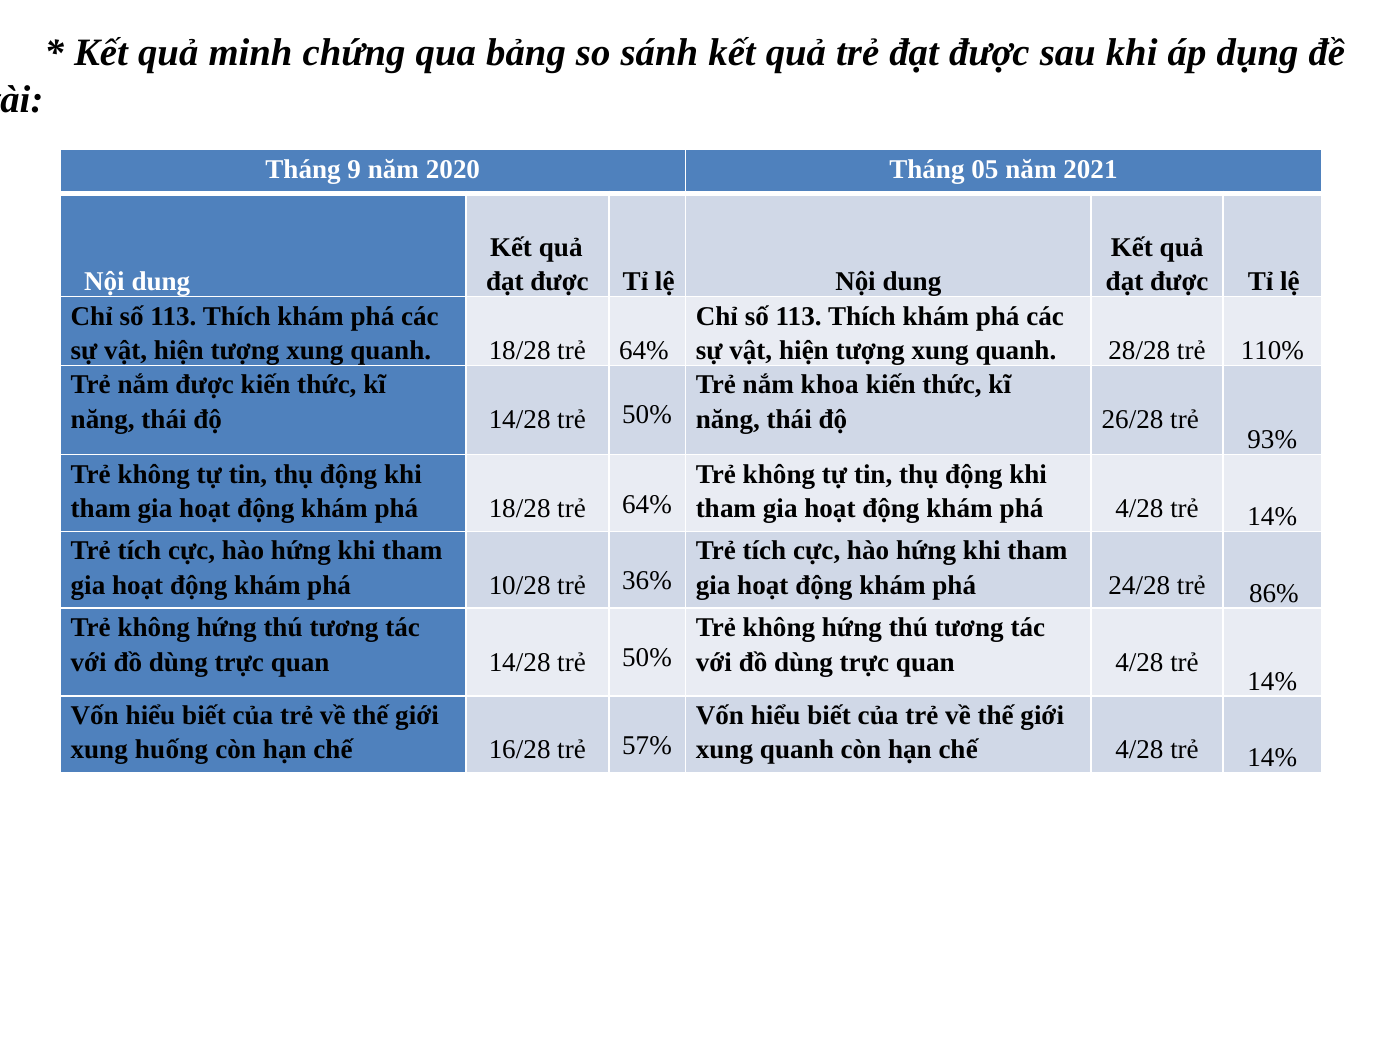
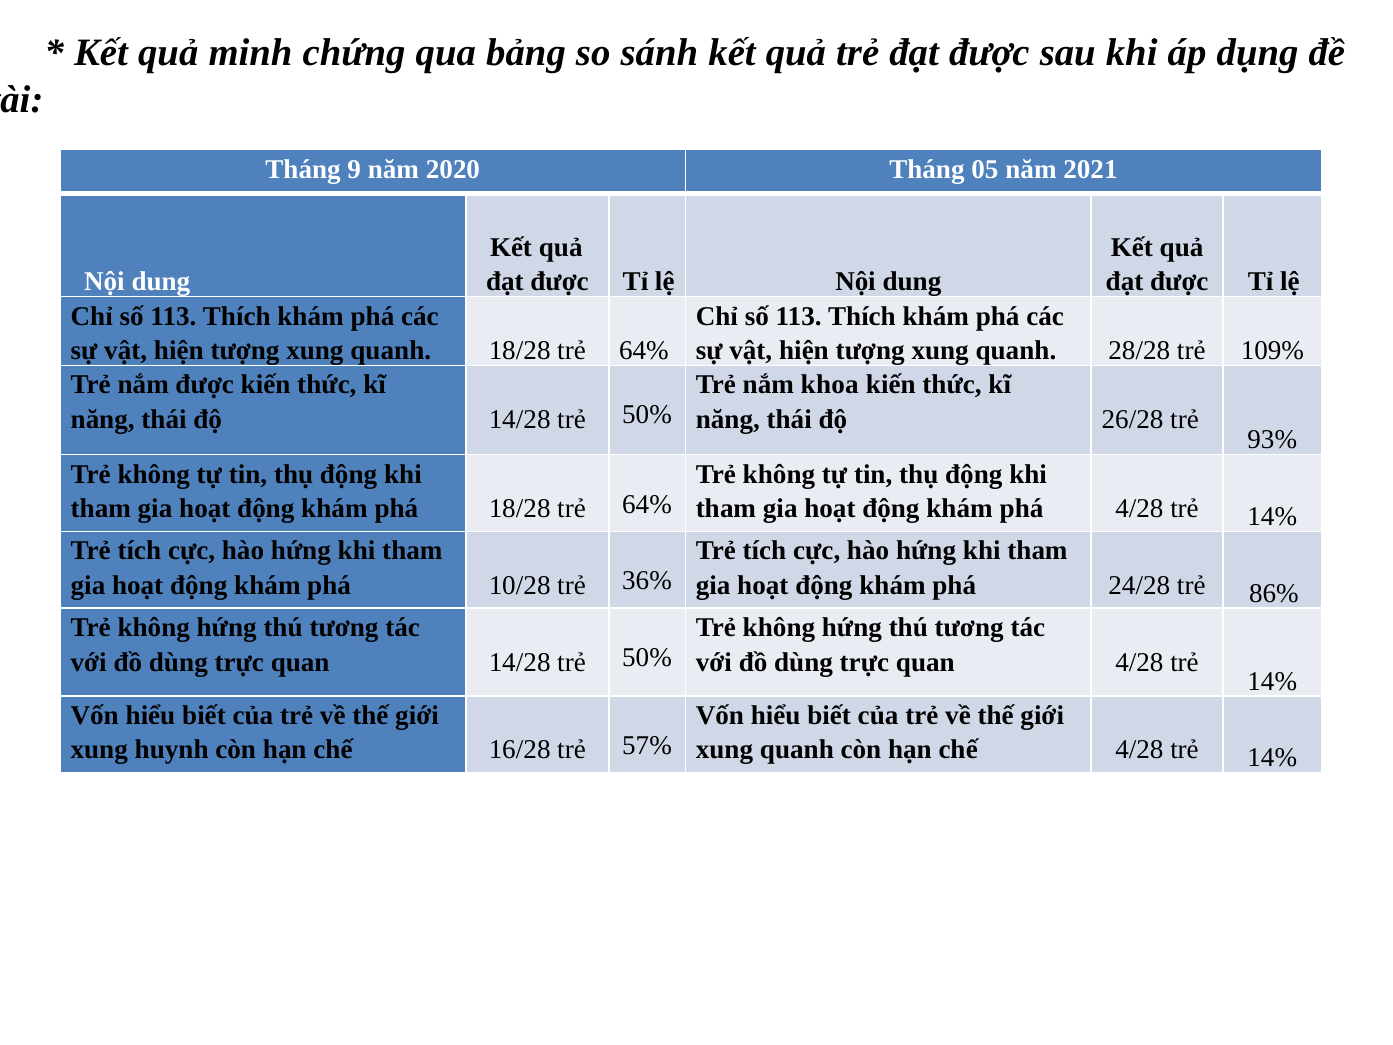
110%: 110% -> 109%
huống: huống -> huynh
